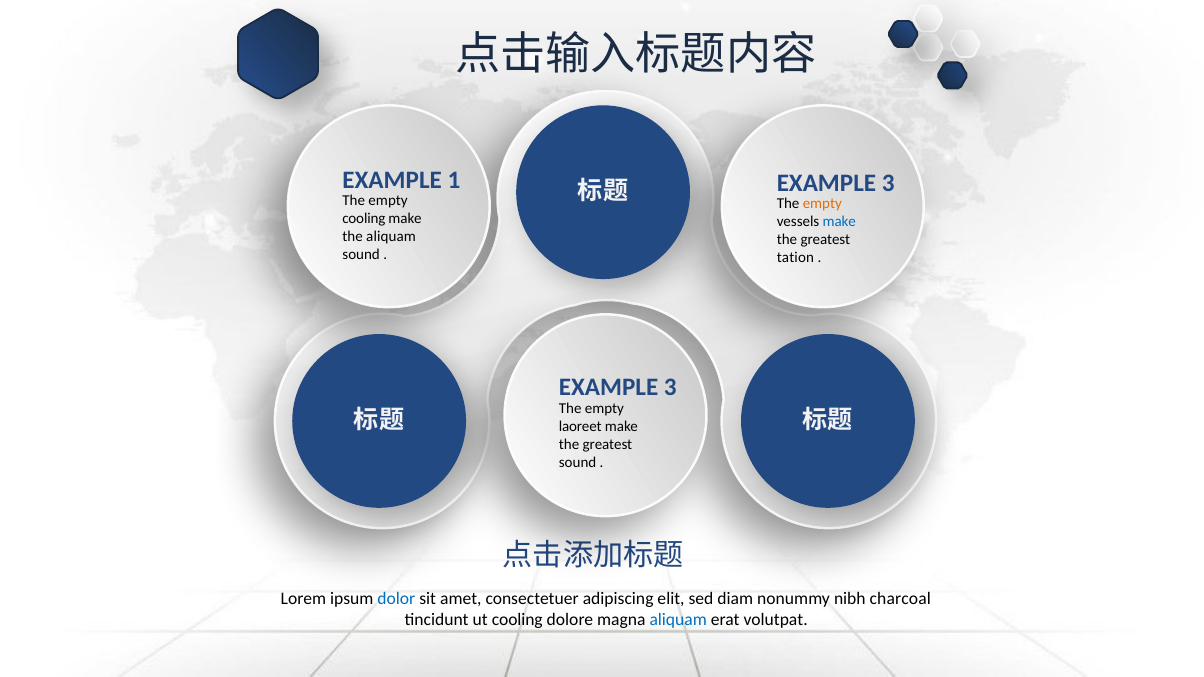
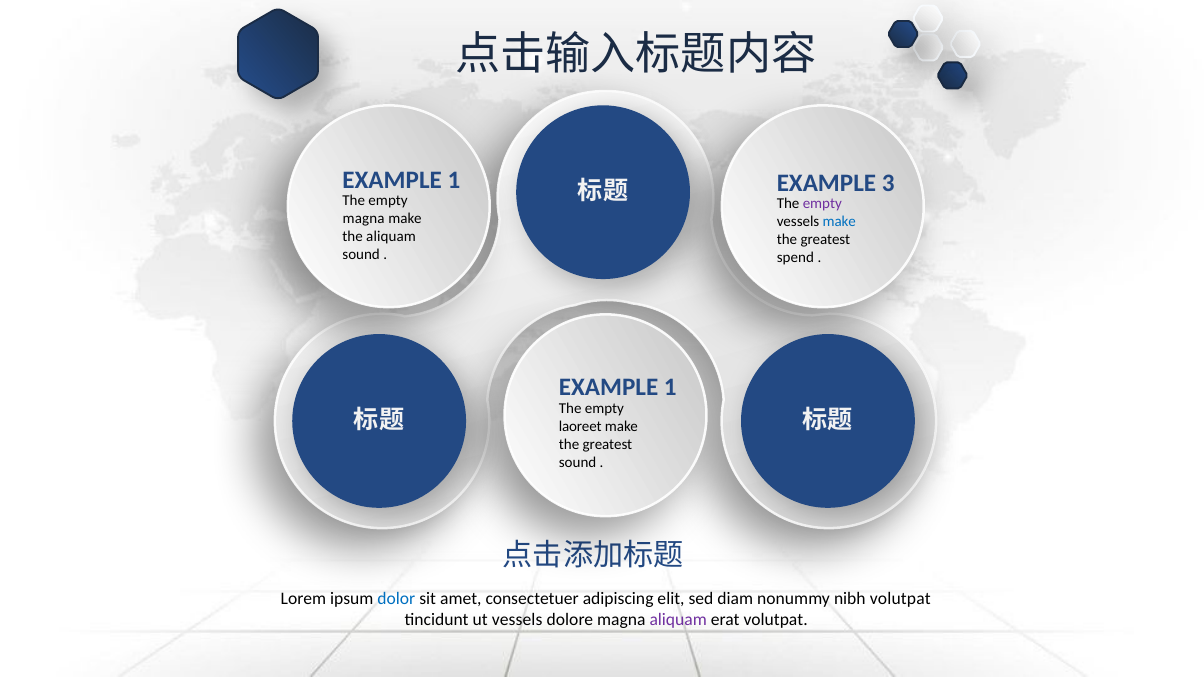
empty at (822, 203) colour: orange -> purple
cooling at (364, 219): cooling -> magna
tation: tation -> spend
3 at (670, 388): 3 -> 1
nibh charcoal: charcoal -> volutpat
ut cooling: cooling -> vessels
aliquam at (678, 620) colour: blue -> purple
